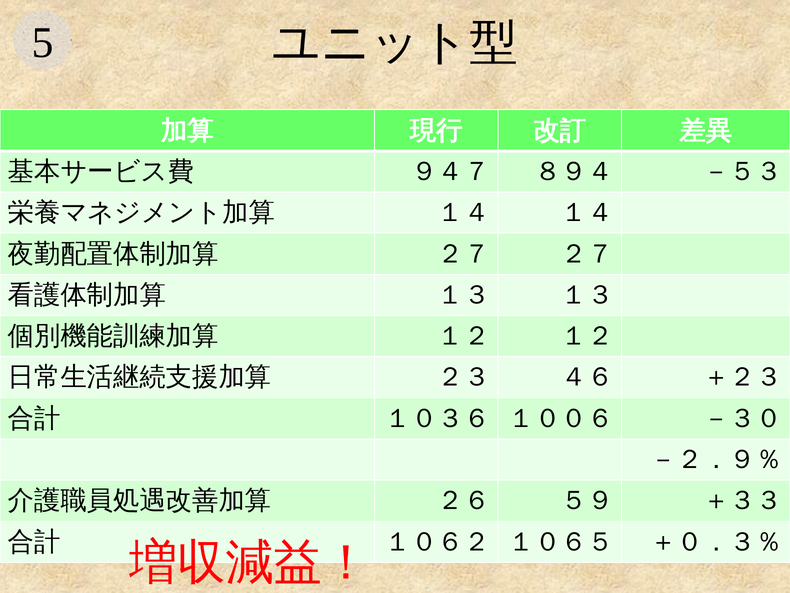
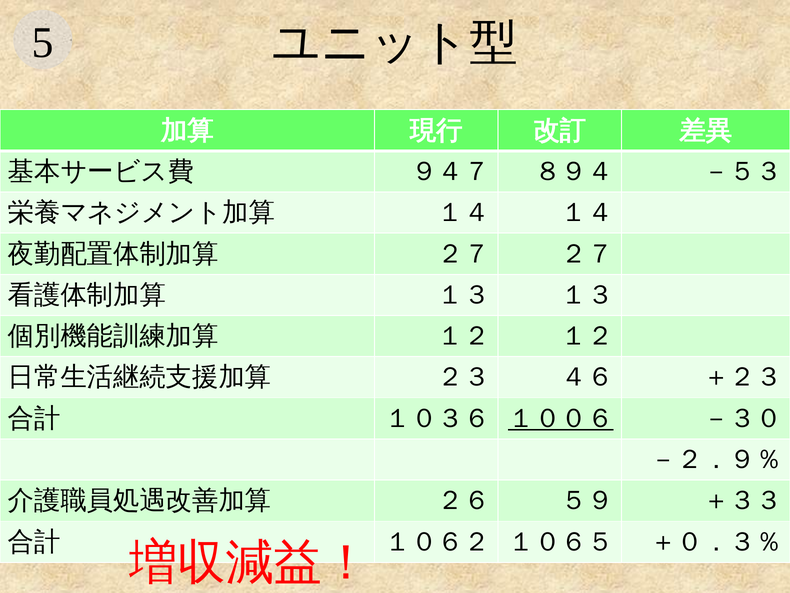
１００６ underline: none -> present
